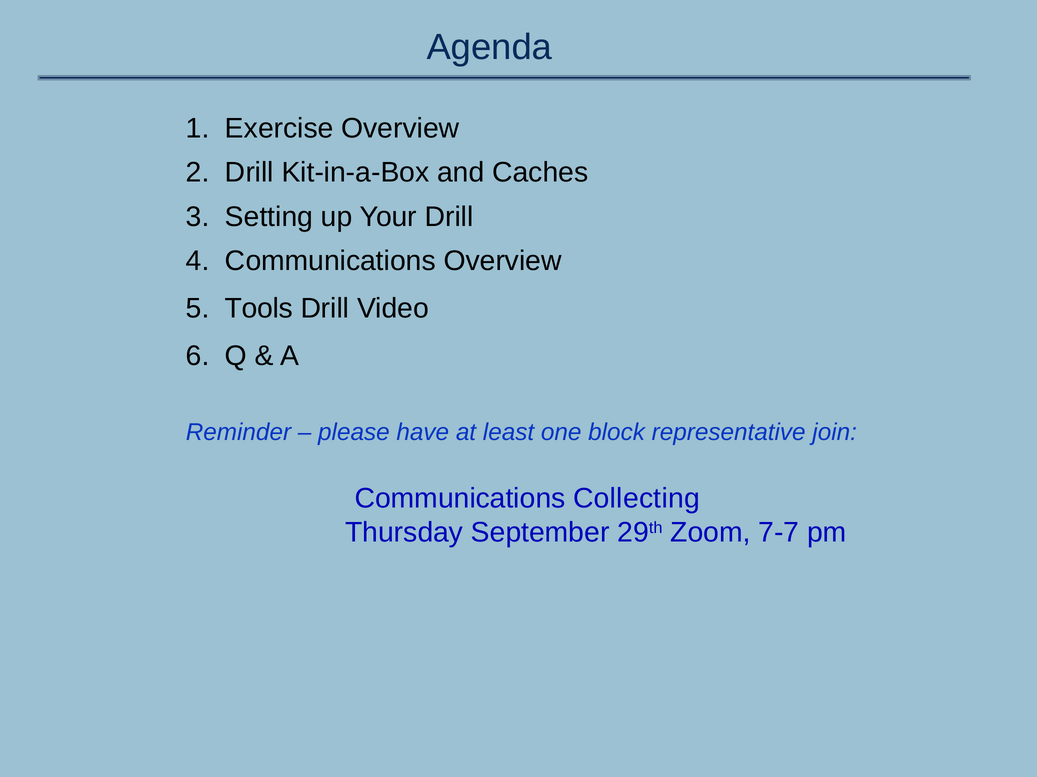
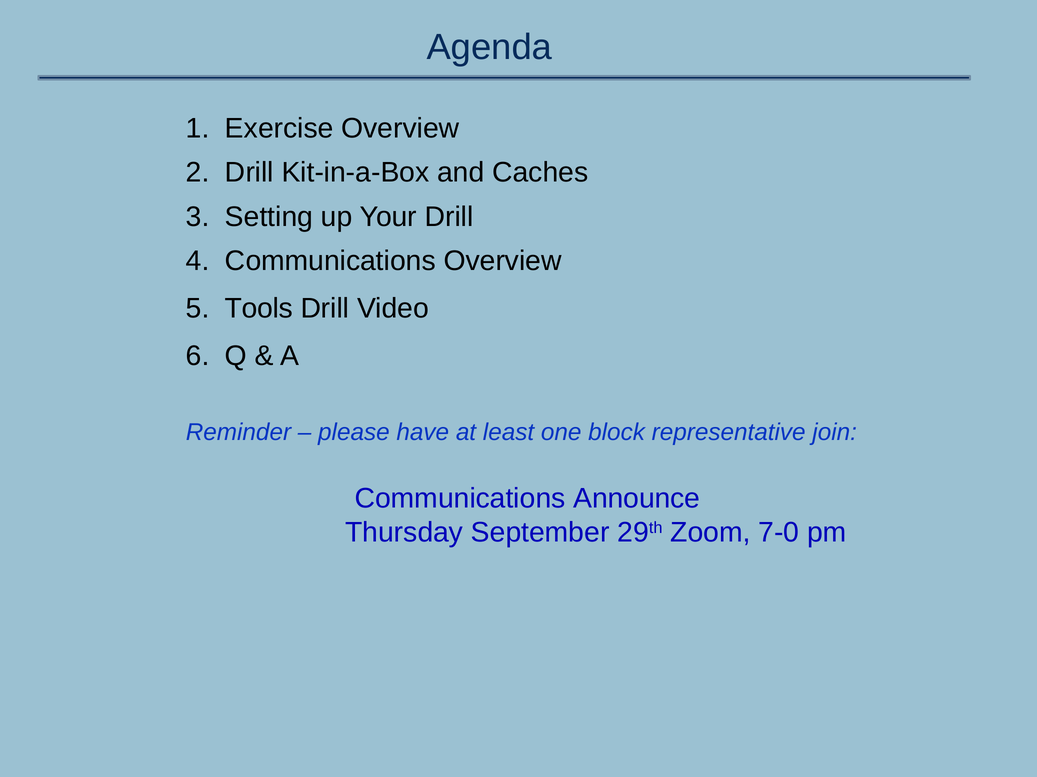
Collecting: Collecting -> Announce
7-7: 7-7 -> 7-0
